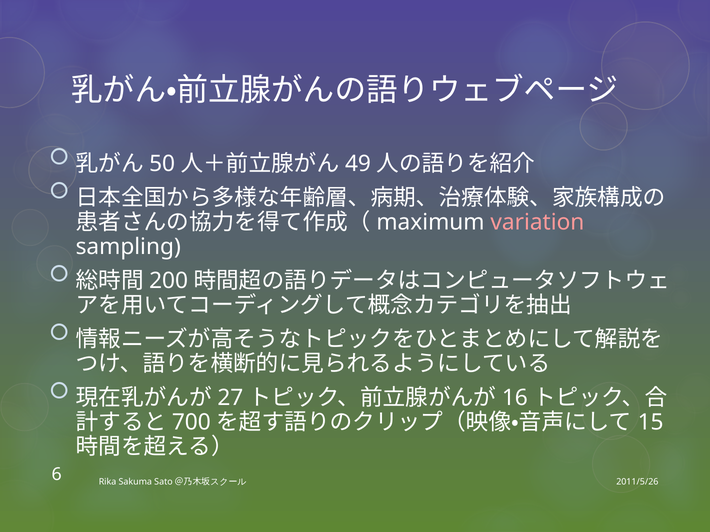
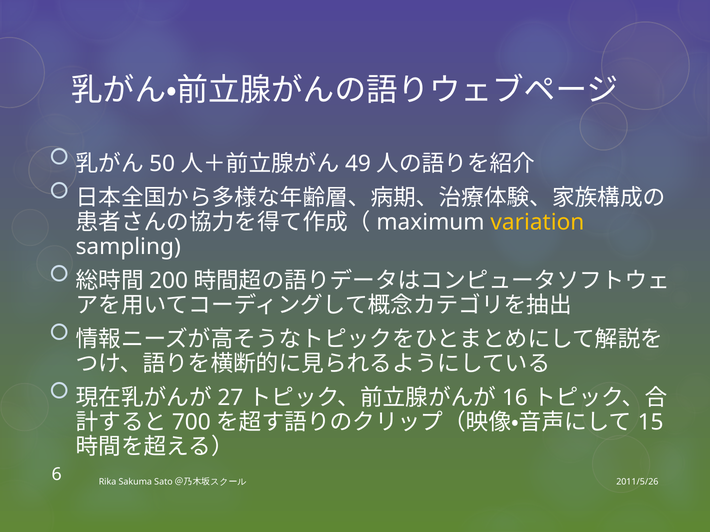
variation colour: pink -> yellow
